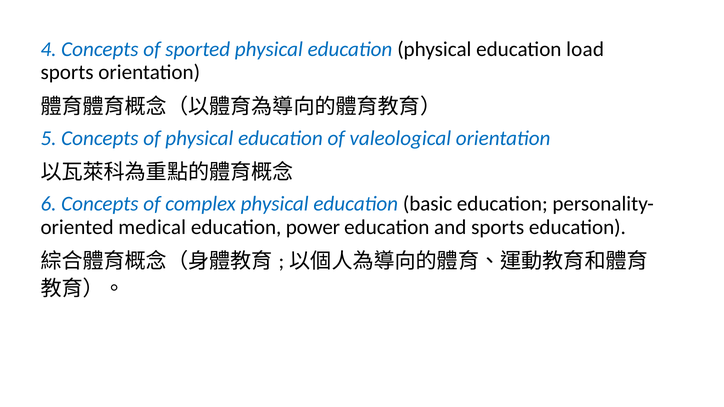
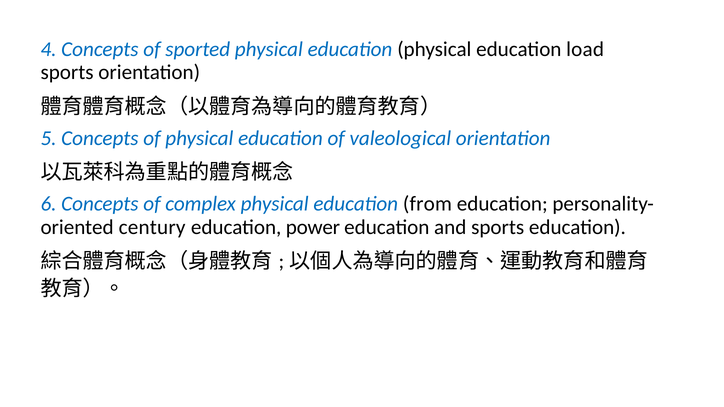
basic: basic -> from
medical: medical -> century
